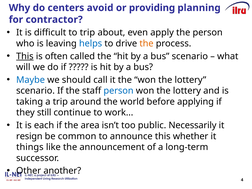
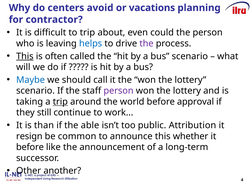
providing: providing -> vacations
apply: apply -> could
the at (146, 43) colour: orange -> purple
person at (119, 91) colour: blue -> purple
trip at (60, 102) underline: none -> present
applying: applying -> approval
each: each -> than
area: area -> able
Necessarily: Necessarily -> Attribution
things at (30, 147): things -> before
